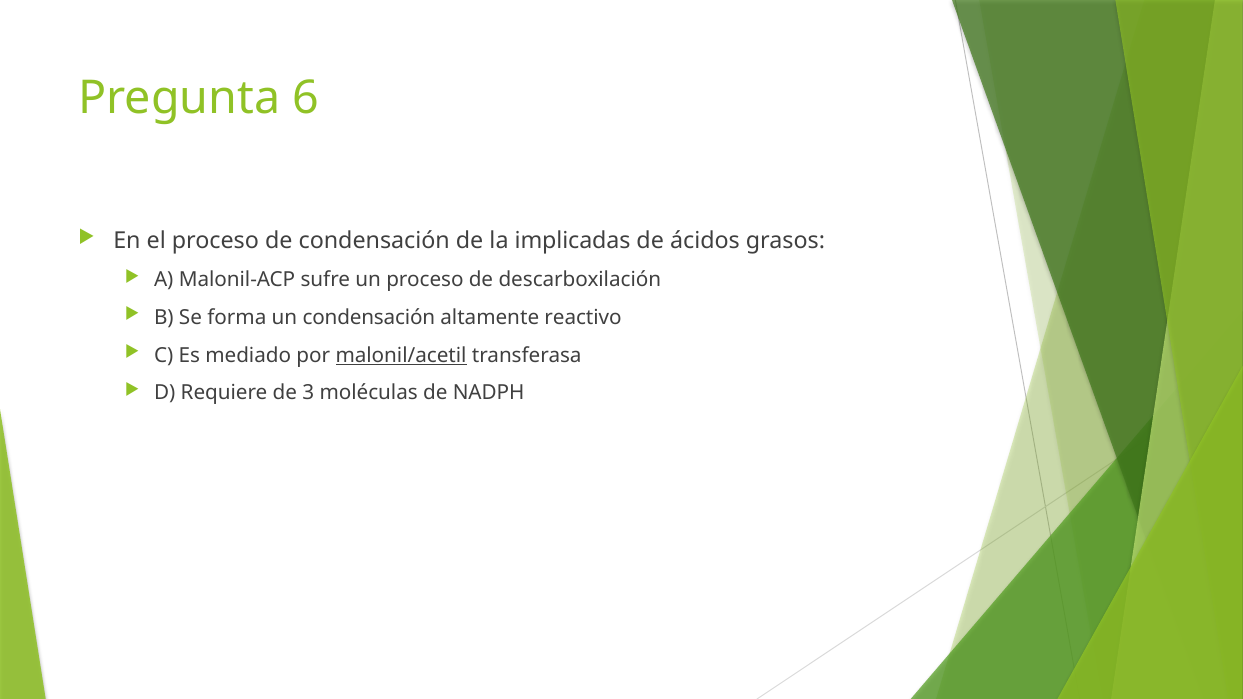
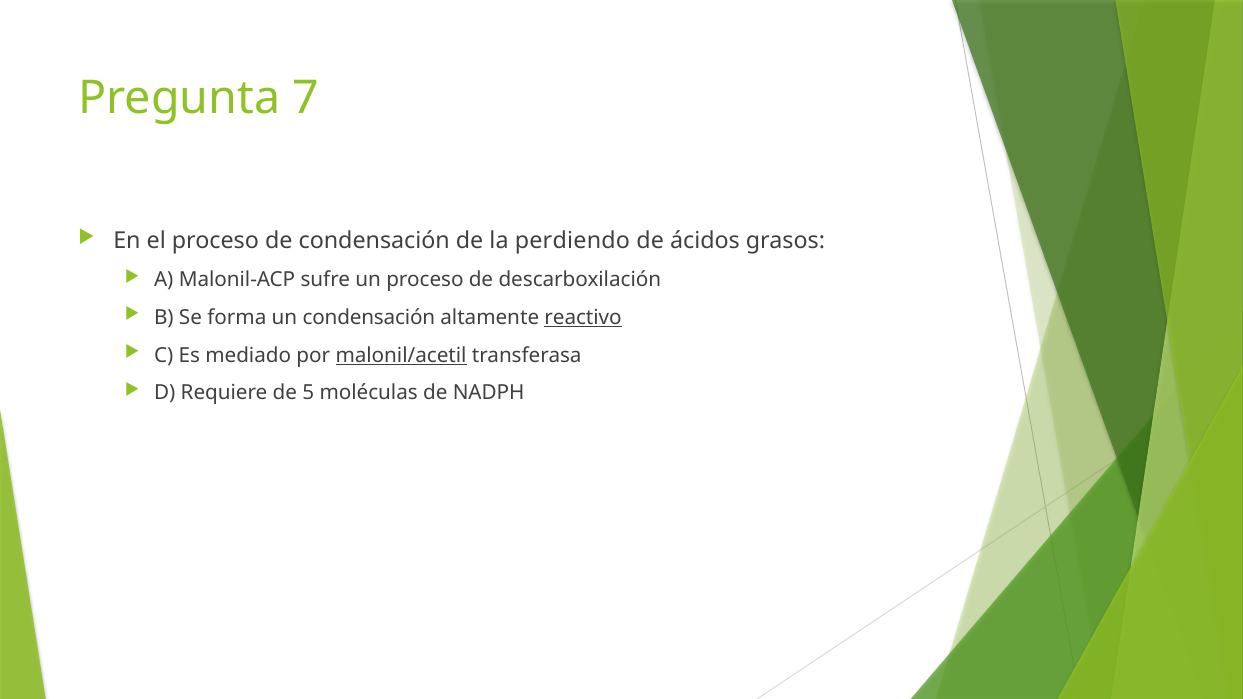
6: 6 -> 7
implicadas: implicadas -> perdiendo
reactivo underline: none -> present
3: 3 -> 5
